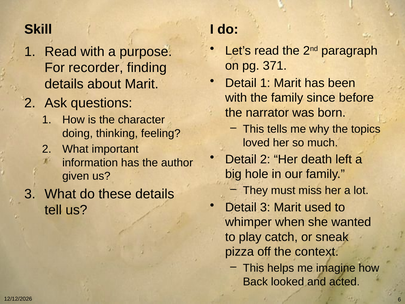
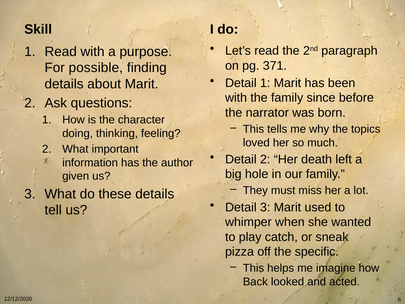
recorder: recorder -> possible
context: context -> specific
